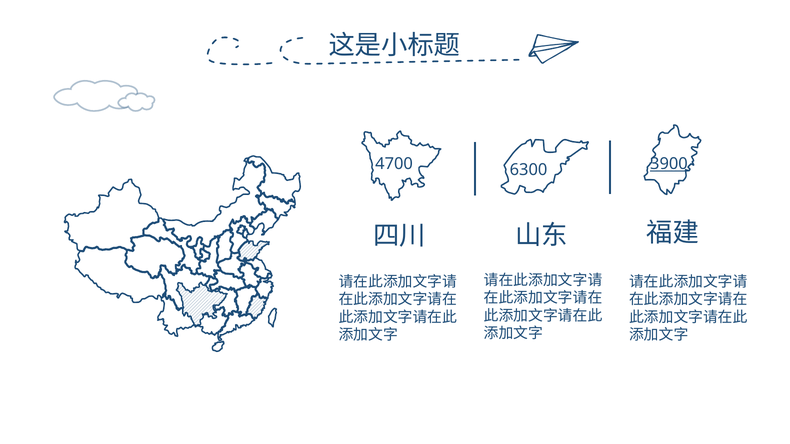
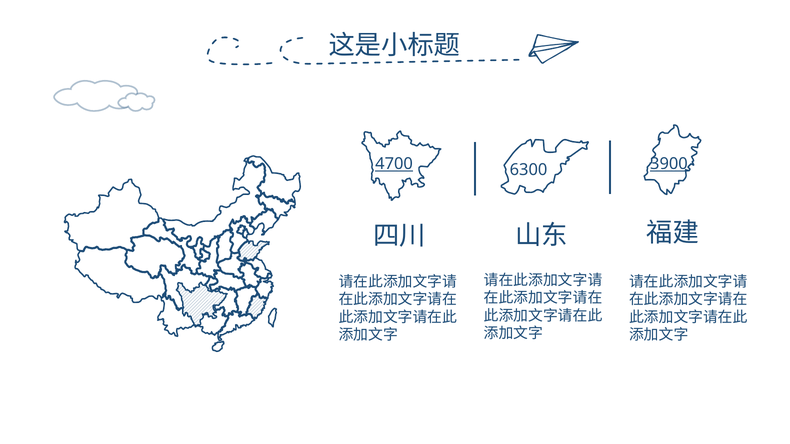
4700 underline: none -> present
